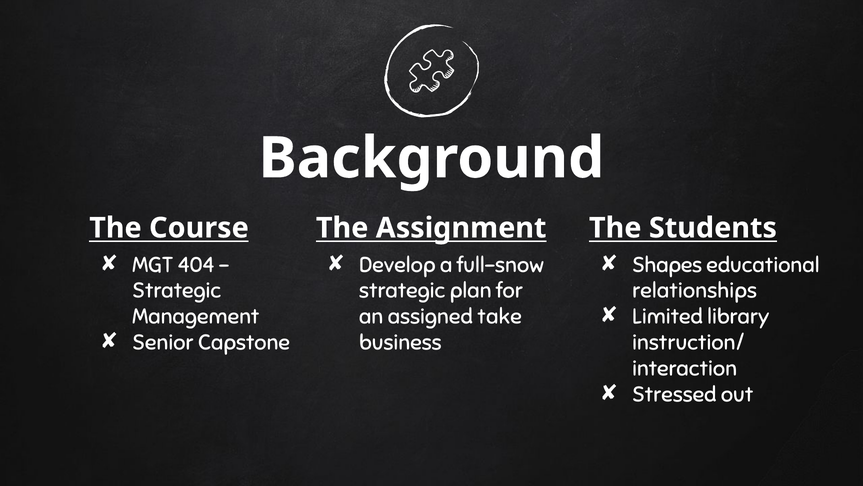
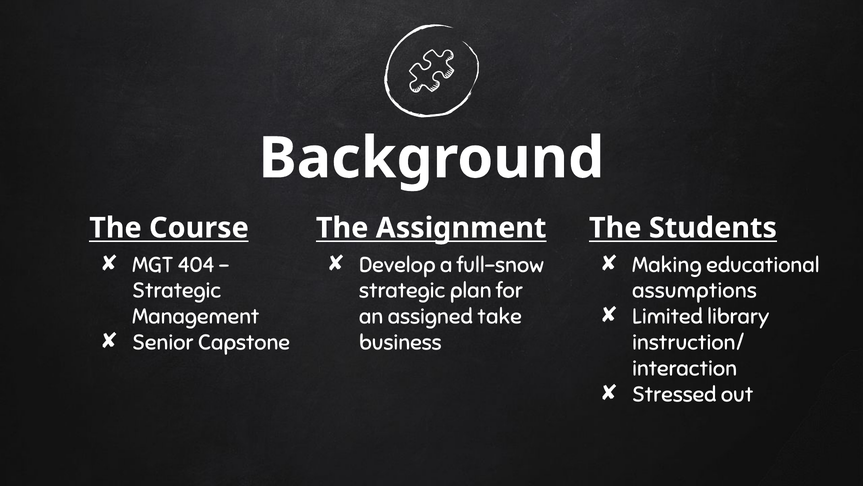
Shapes: Shapes -> Making
relationships: relationships -> assumptions
